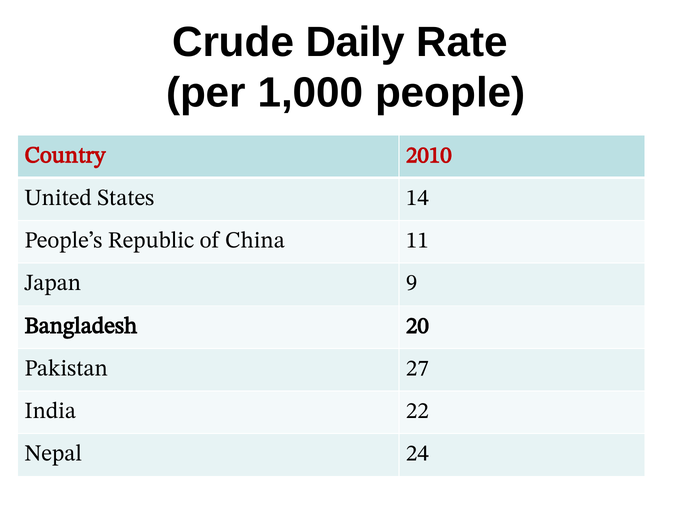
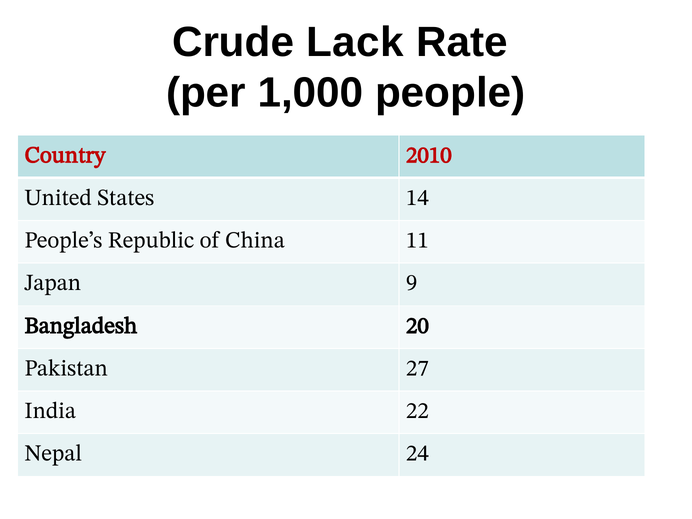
Daily: Daily -> Lack
